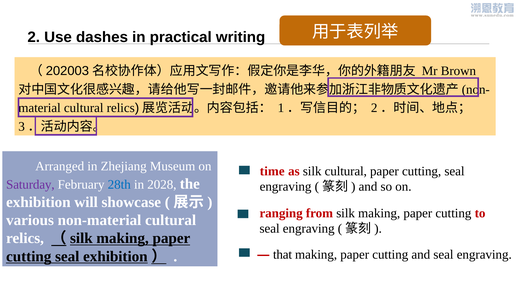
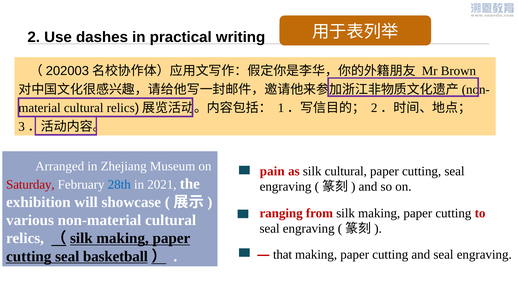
time: time -> pain
Saturday colour: purple -> red
2028: 2028 -> 2021
seal exhibition: exhibition -> basketball
